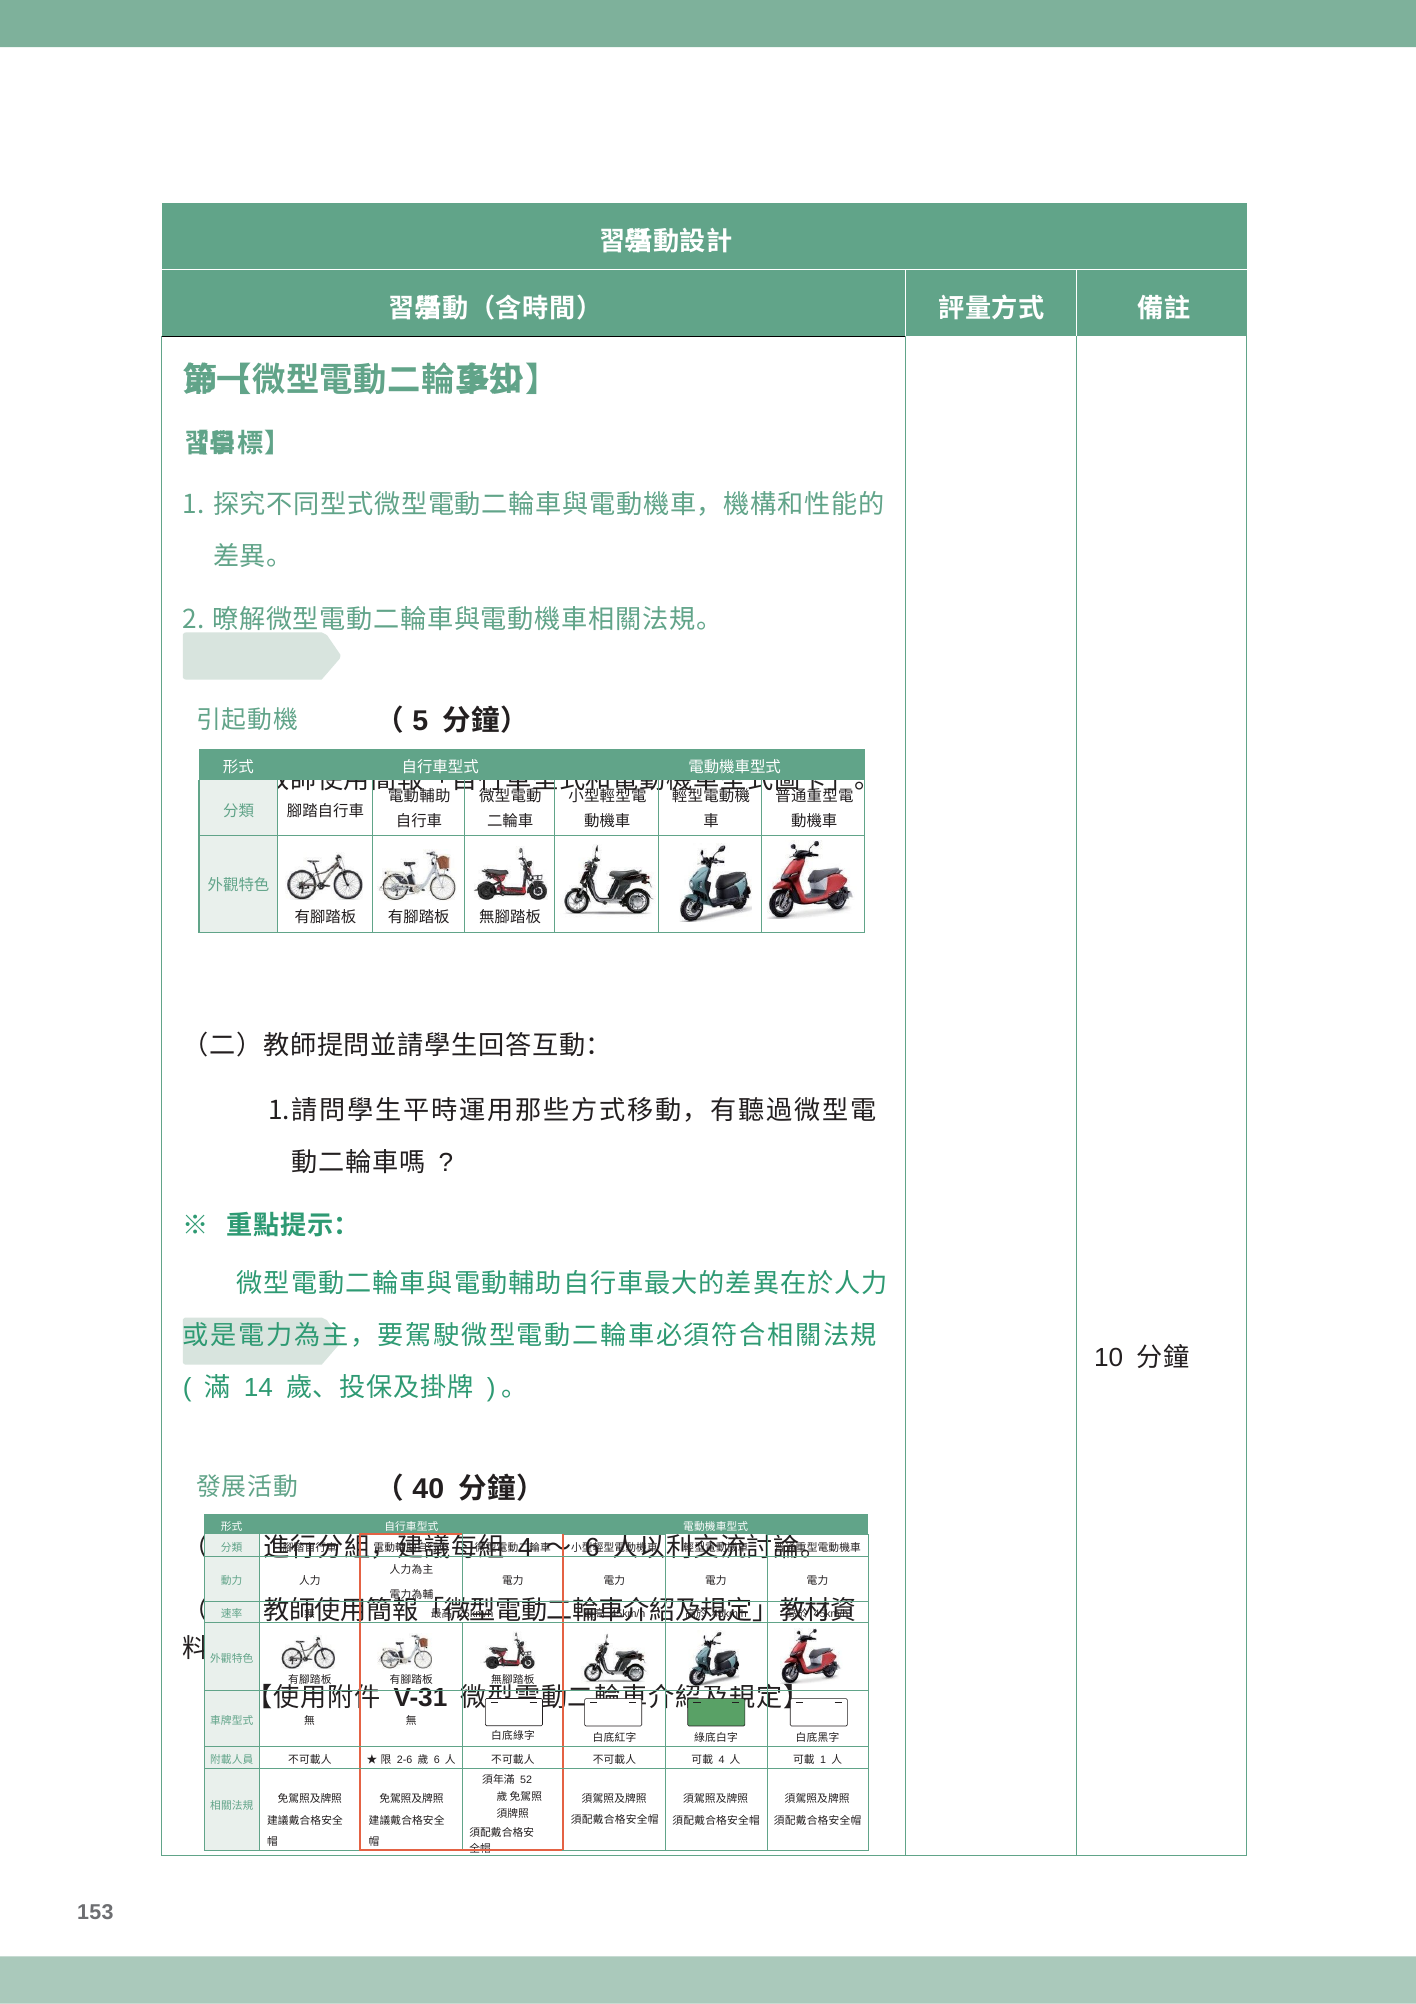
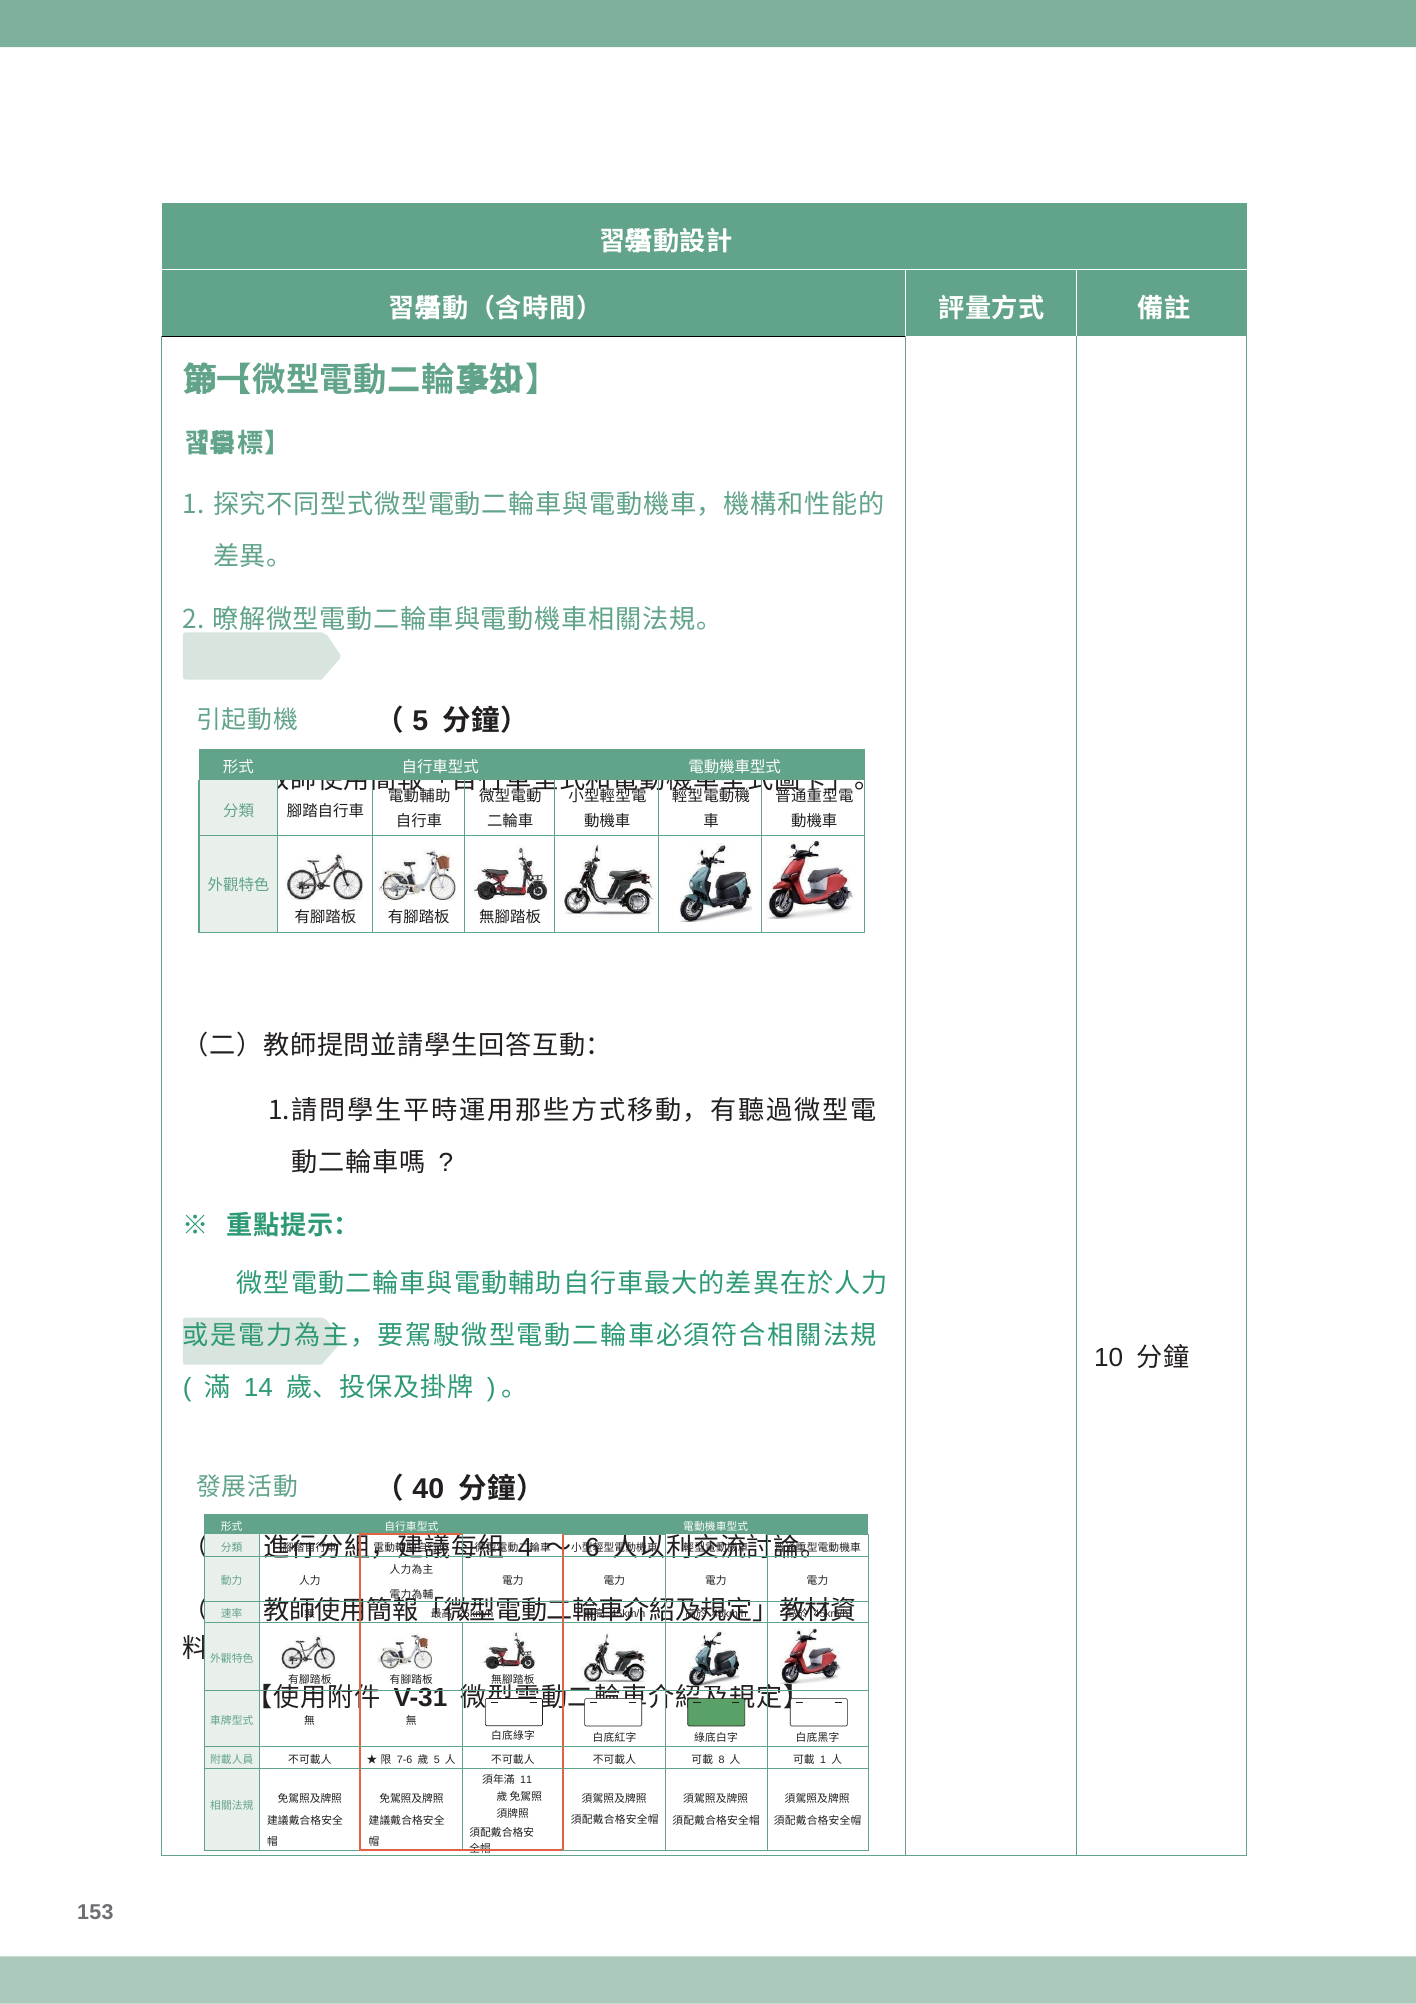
2-6: 2-6 -> 7-6
6 at (437, 1759): 6 -> 5
4 at (722, 1759): 4 -> 8
52: 52 -> 11
